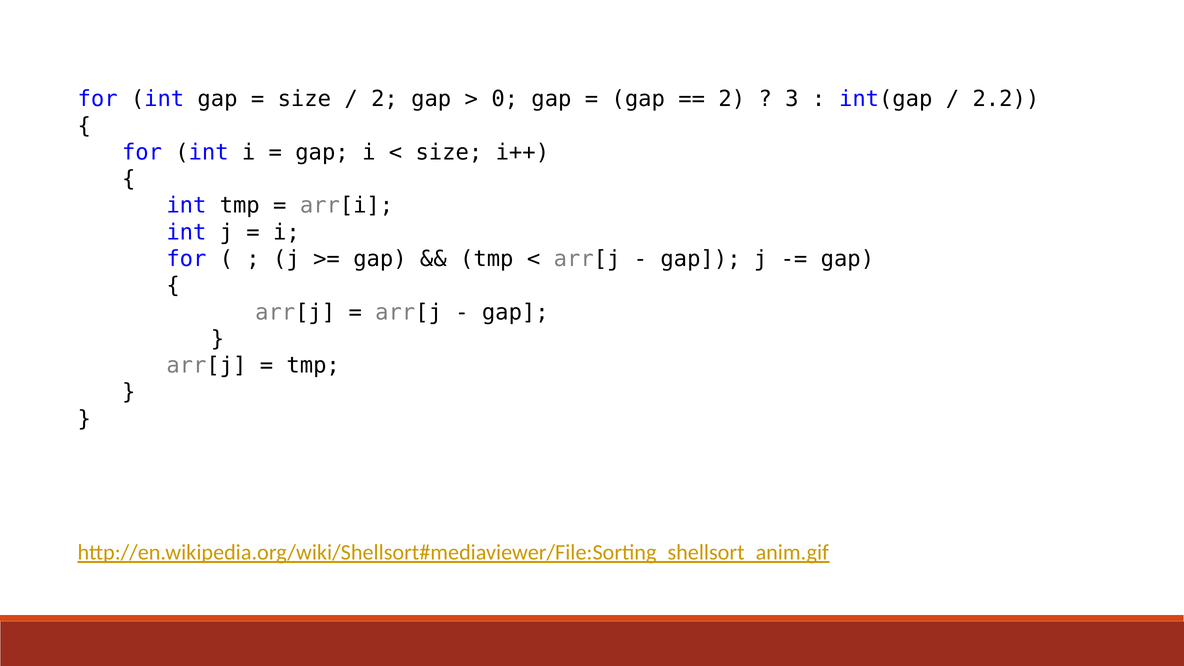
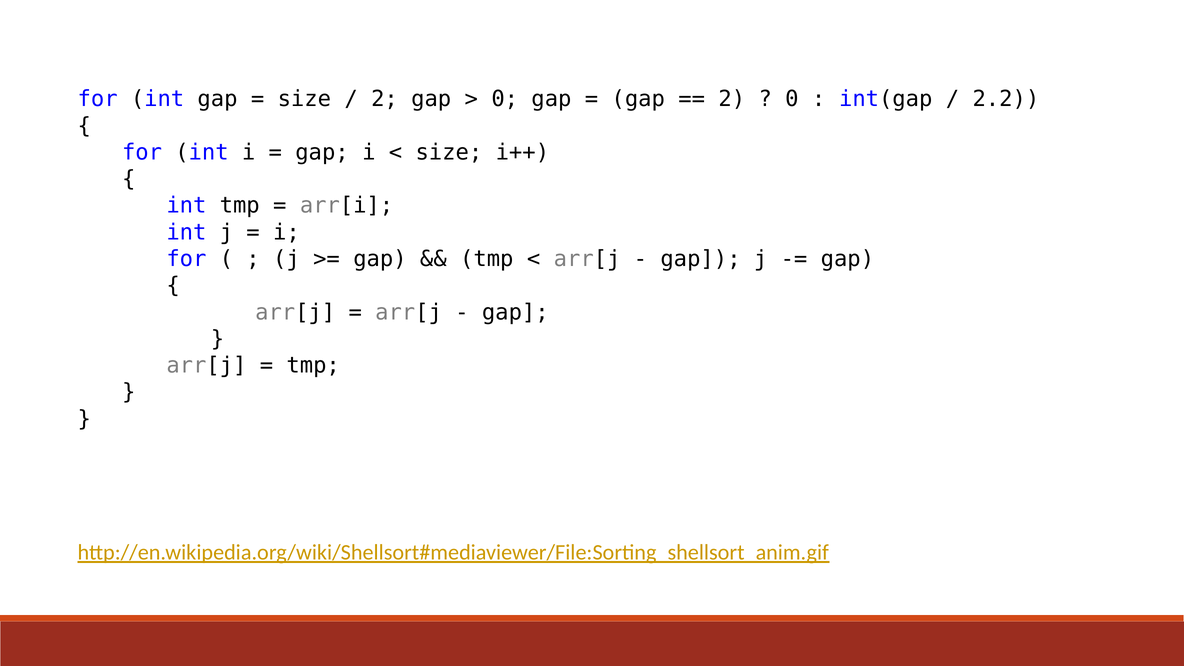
3 at (792, 99): 3 -> 0
